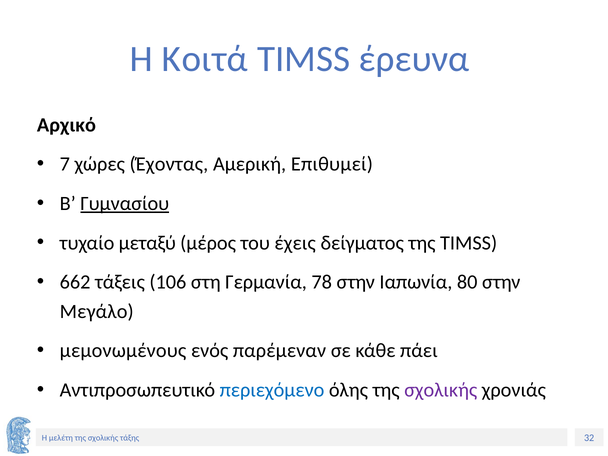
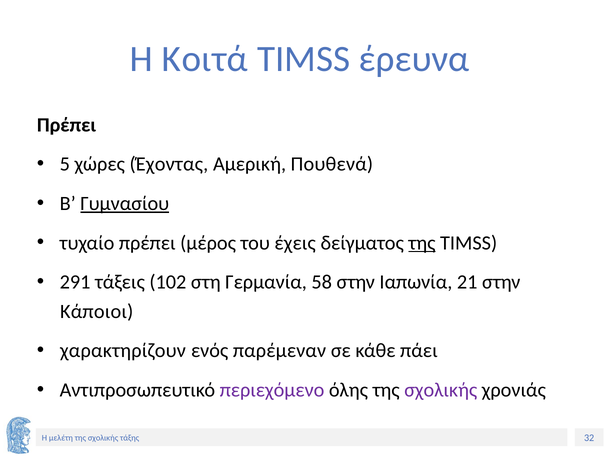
Αρχικό at (66, 125): Αρχικό -> Πρέπει
7: 7 -> 5
Επιθυμεί: Επιθυμεί -> Πουθενά
τυχαίο μεταξύ: μεταξύ -> πρέπει
της at (422, 243) underline: none -> present
662: 662 -> 291
106: 106 -> 102
78: 78 -> 58
80: 80 -> 21
Μεγάλο: Μεγάλο -> Κάποιοι
μεμονωμένους: μεμονωμένους -> χαρακτηρίζουν
περιεχόμενο colour: blue -> purple
